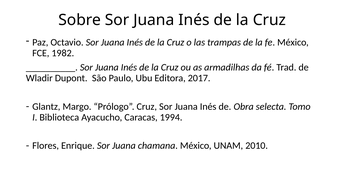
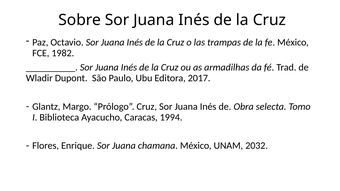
2010: 2010 -> 2032
